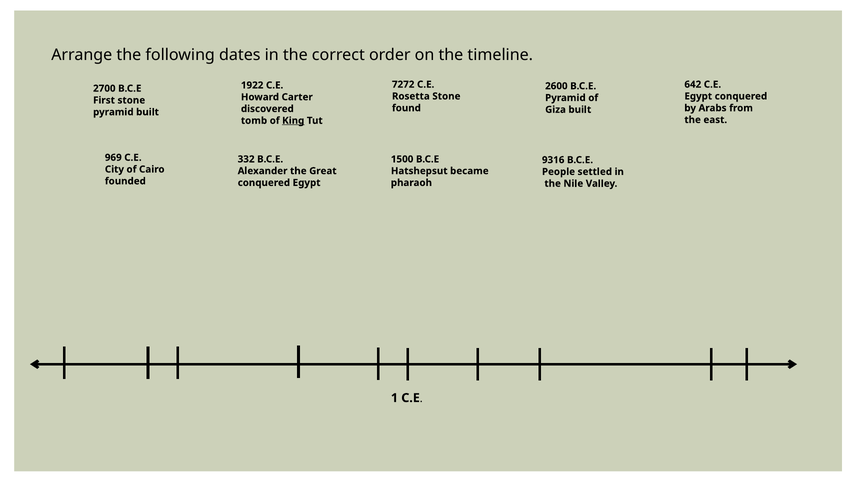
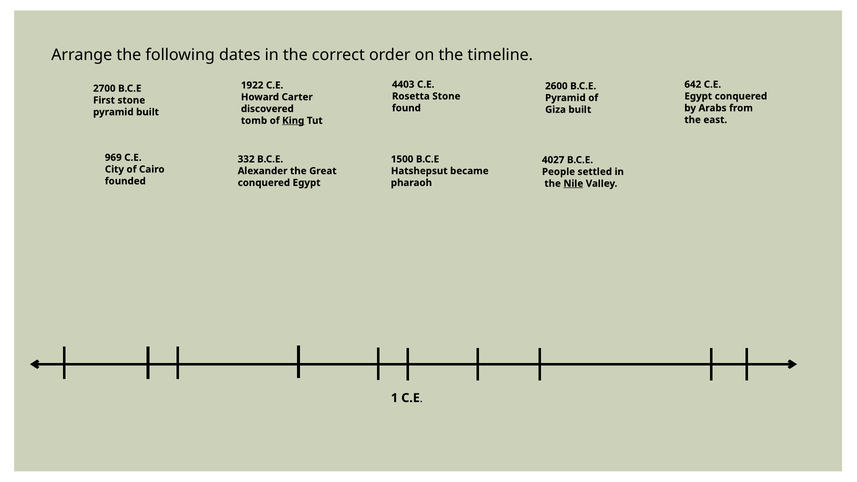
7272: 7272 -> 4403
9316: 9316 -> 4027
Nile underline: none -> present
